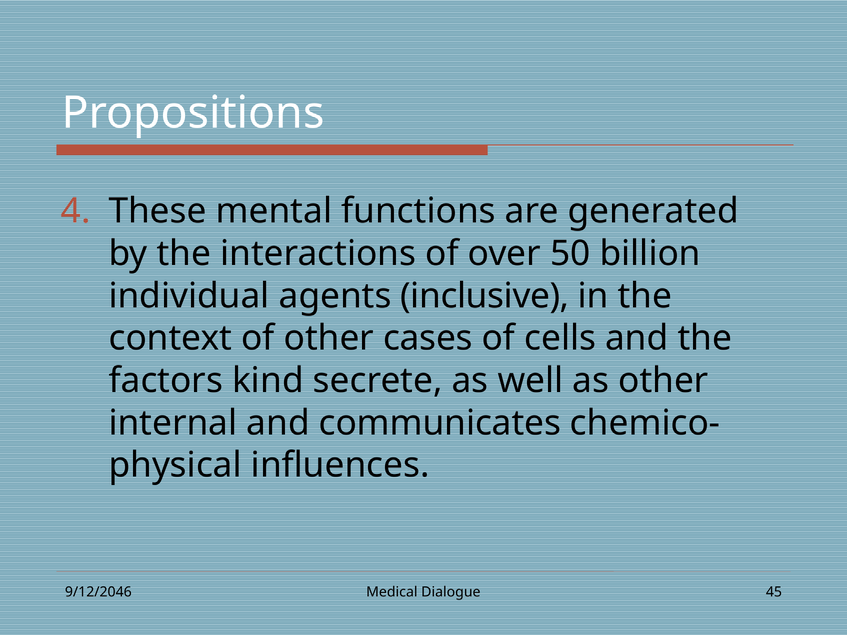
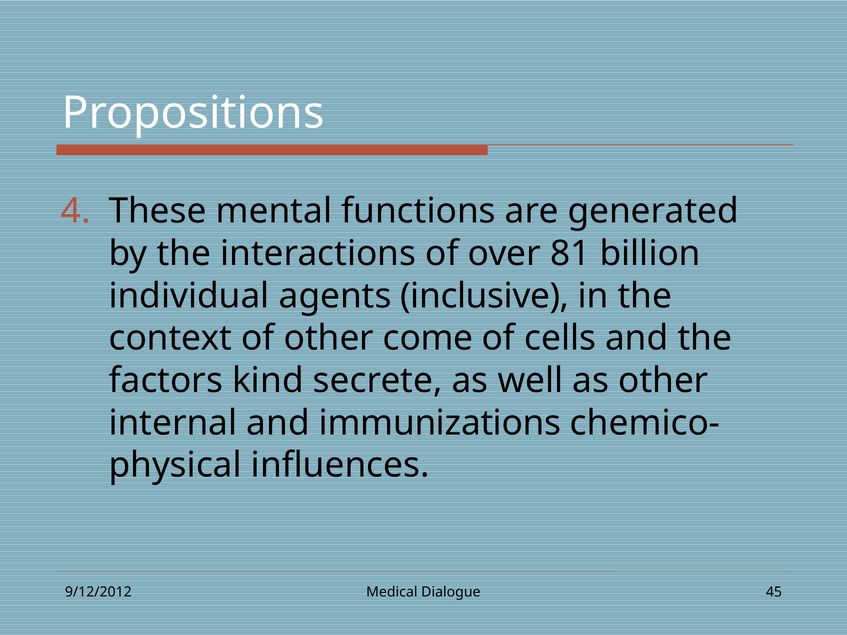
50: 50 -> 81
cases: cases -> come
communicates: communicates -> immunizations
9/12/2046: 9/12/2046 -> 9/12/2012
